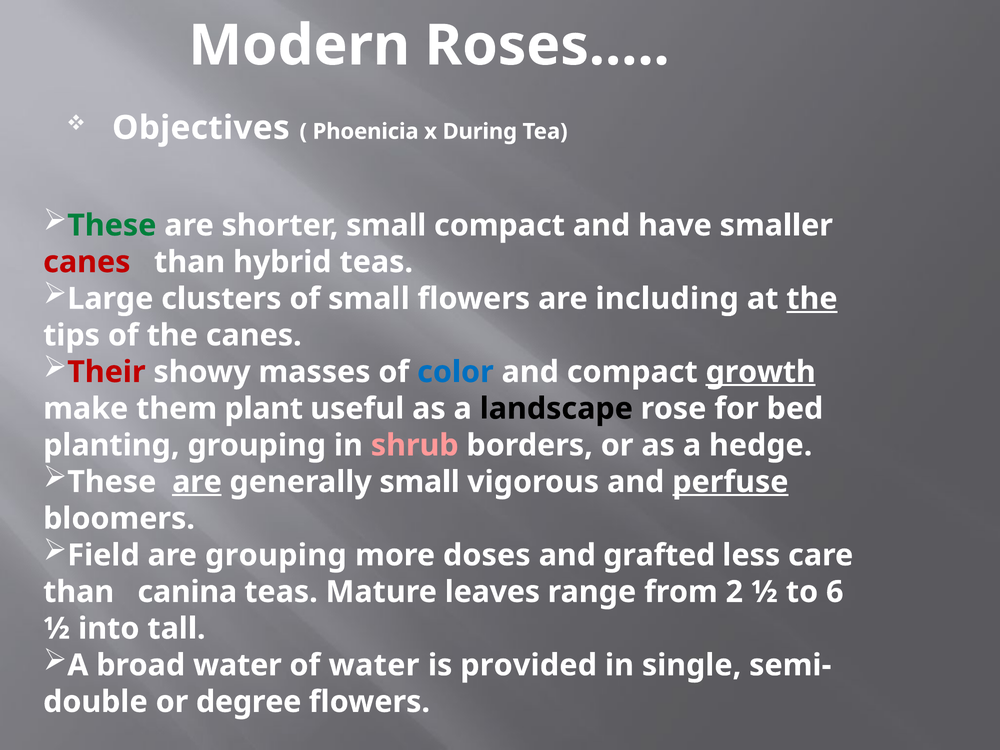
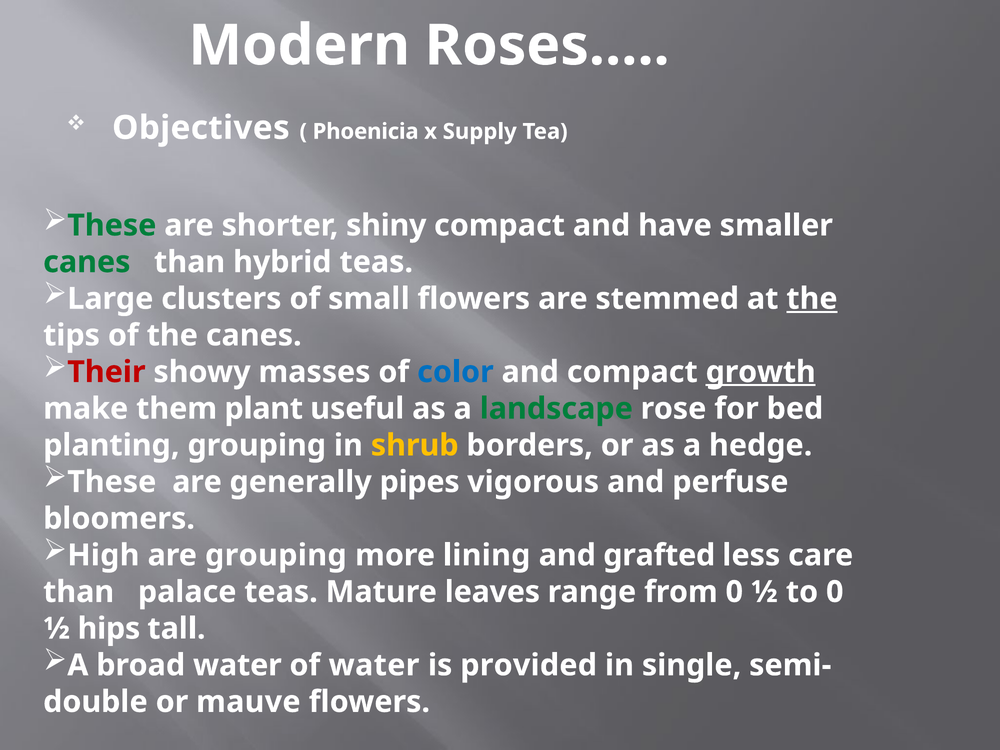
During: During -> Supply
shorter small: small -> shiny
canes at (87, 262) colour: red -> green
including: including -> stemmed
landscape colour: black -> green
shrub colour: pink -> yellow
are at (197, 482) underline: present -> none
generally small: small -> pipes
perfuse underline: present -> none
Field: Field -> High
doses: doses -> lining
canina: canina -> palace
from 2: 2 -> 0
to 6: 6 -> 0
into: into -> hips
degree: degree -> mauve
